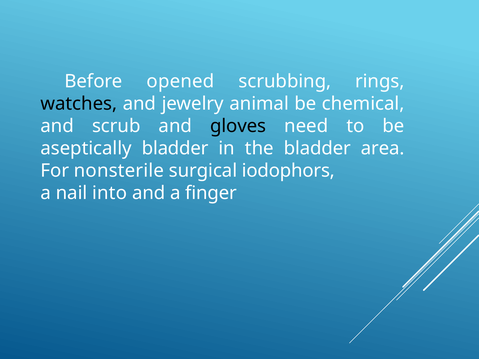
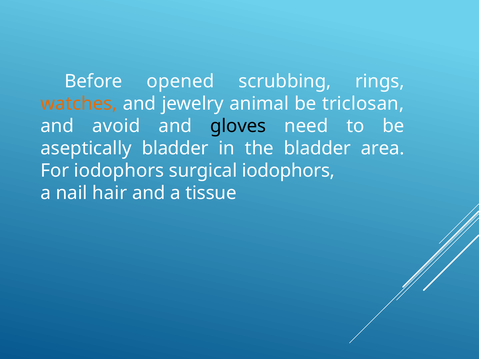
watches colour: black -> orange
chemical: chemical -> triclosan
scrub: scrub -> avoid
For nonsterile: nonsterile -> iodophors
into: into -> hair
finger: finger -> tissue
